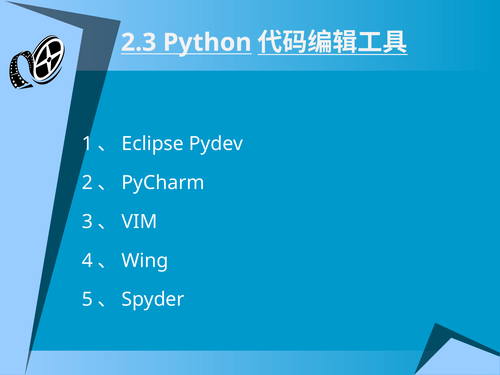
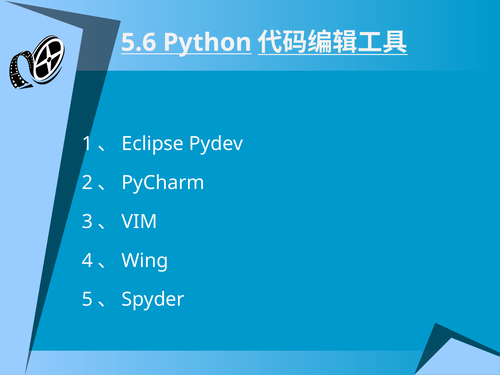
2.3: 2.3 -> 5.6
